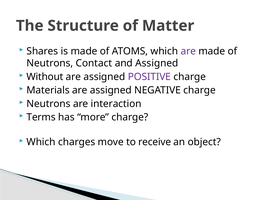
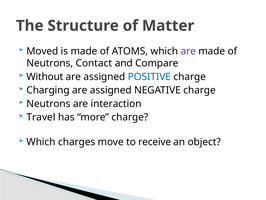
Shares: Shares -> Moved
and Assigned: Assigned -> Compare
POSITIVE colour: purple -> blue
Materials: Materials -> Charging
Terms: Terms -> Travel
